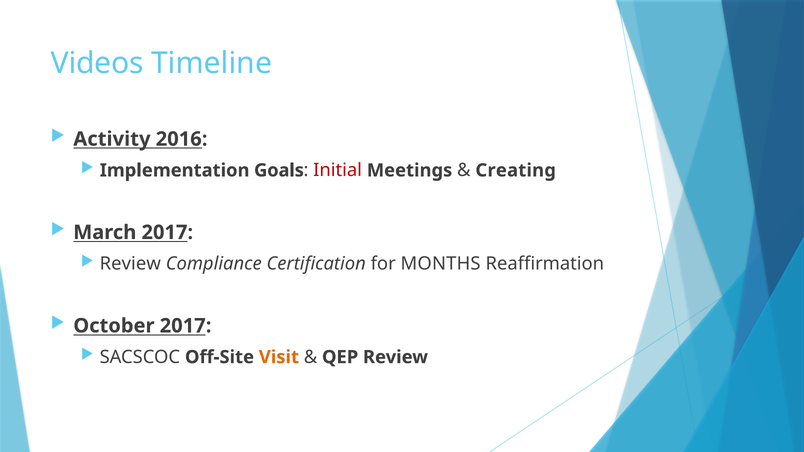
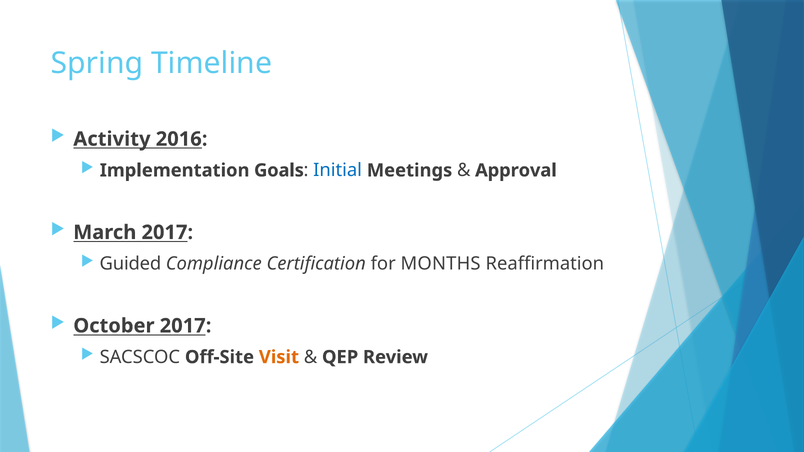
Videos: Videos -> Spring
Initial colour: red -> blue
Creating: Creating -> Approval
Review at (130, 264): Review -> Guided
